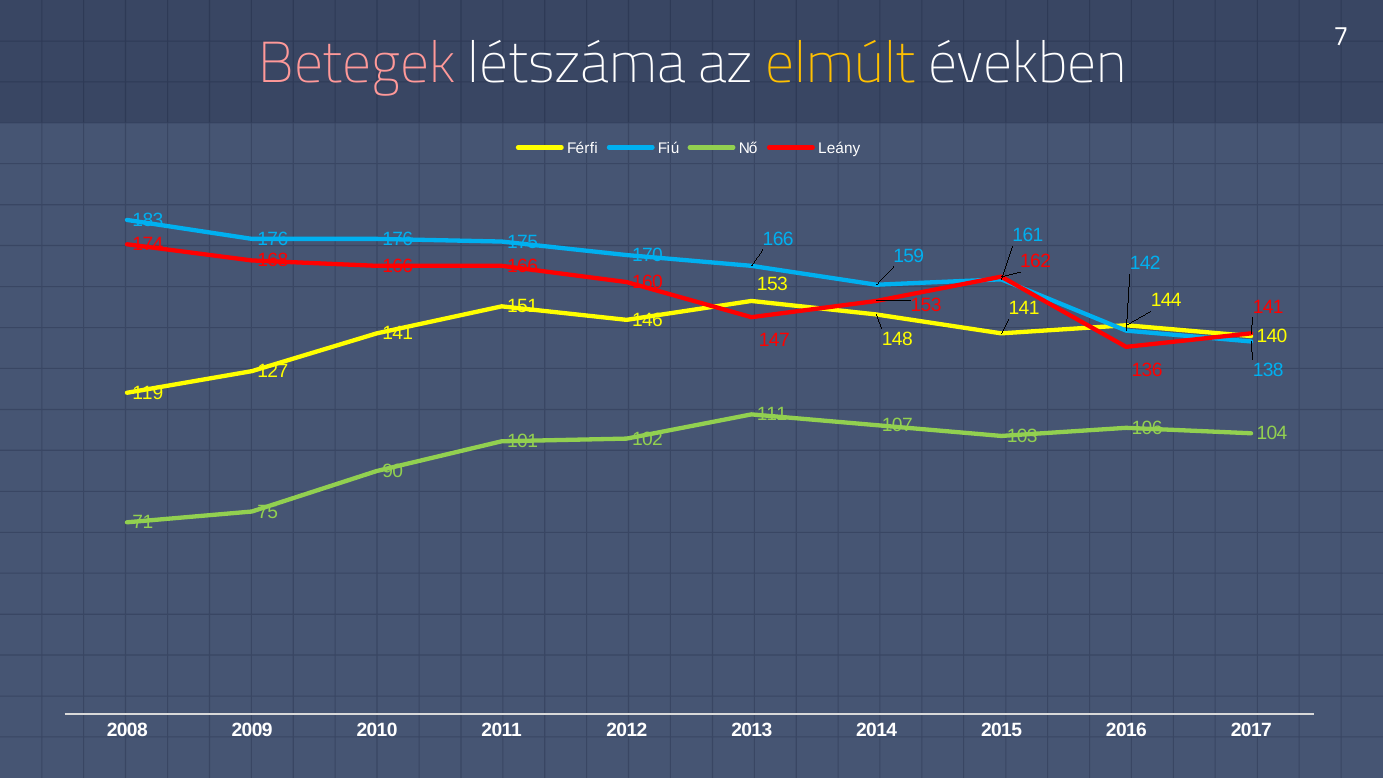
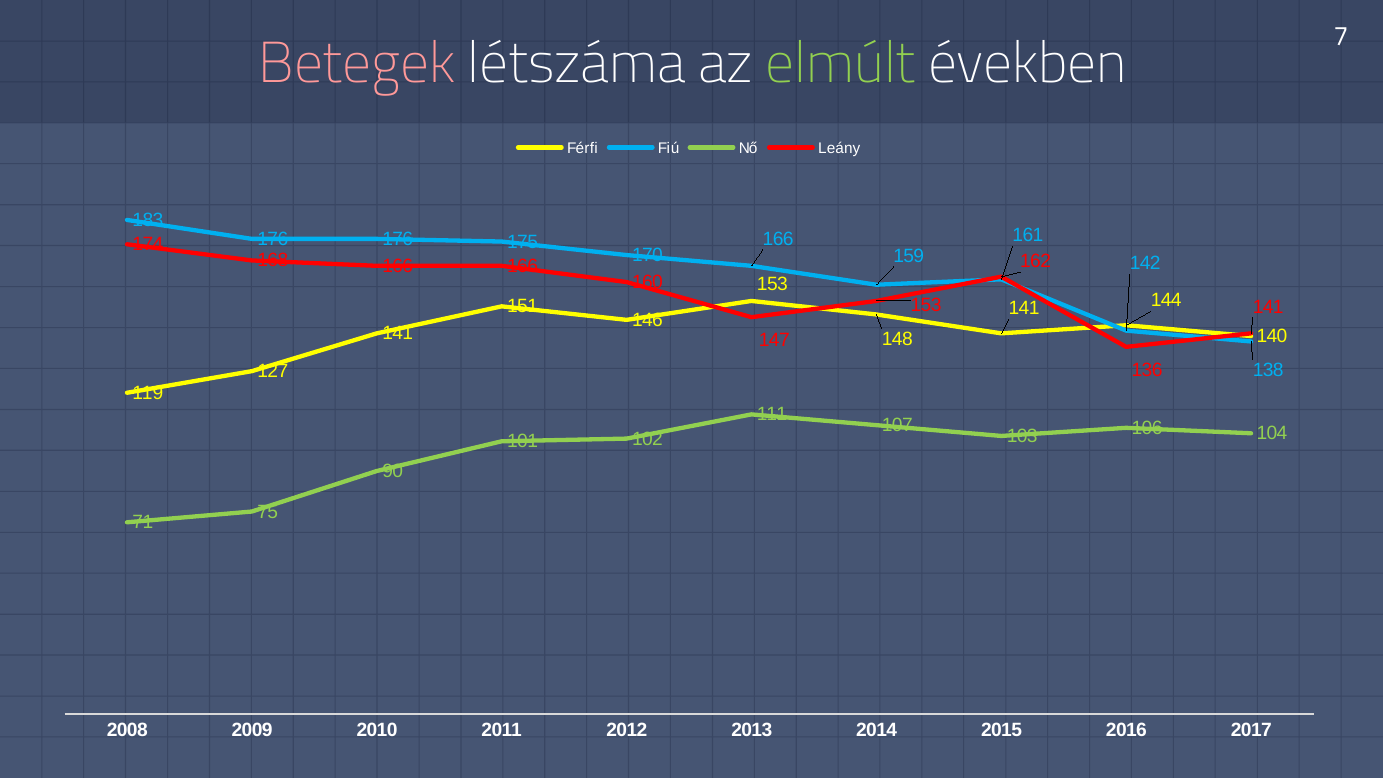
elmúlt colour: yellow -> light green
